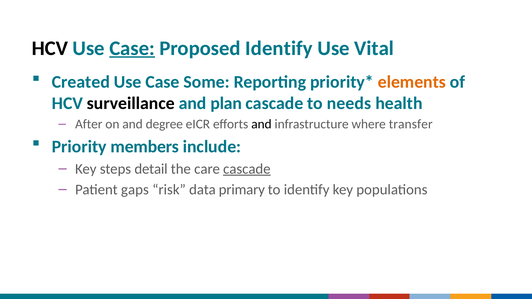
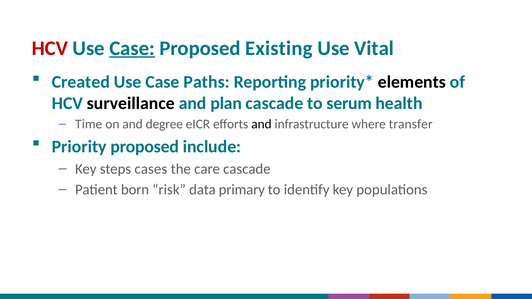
HCV at (50, 48) colour: black -> red
Proposed Identify: Identify -> Existing
Some: Some -> Paths
elements colour: orange -> black
needs: needs -> serum
After: After -> Time
Priority members: members -> proposed
detail: detail -> cases
cascade at (247, 169) underline: present -> none
gaps: gaps -> born
